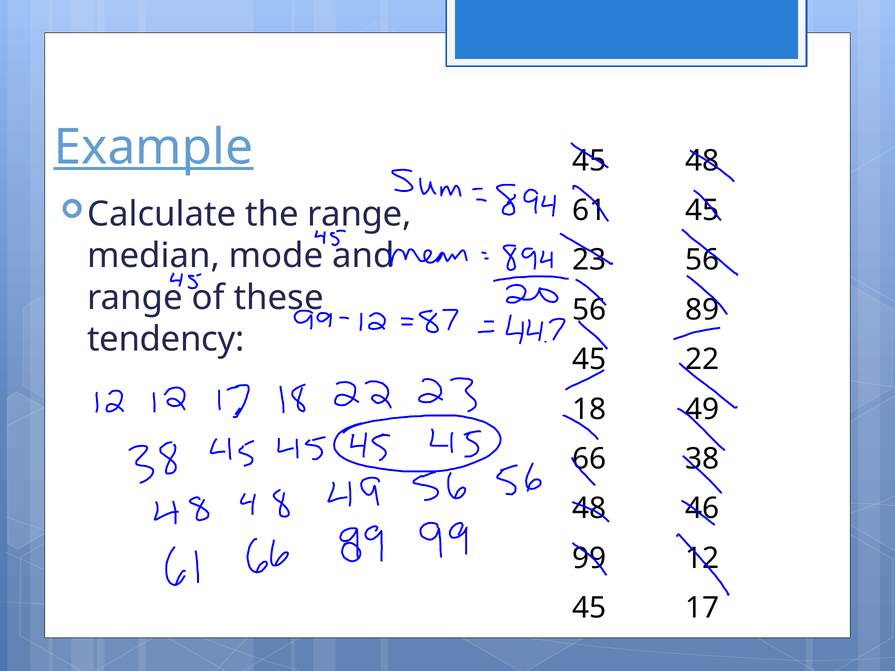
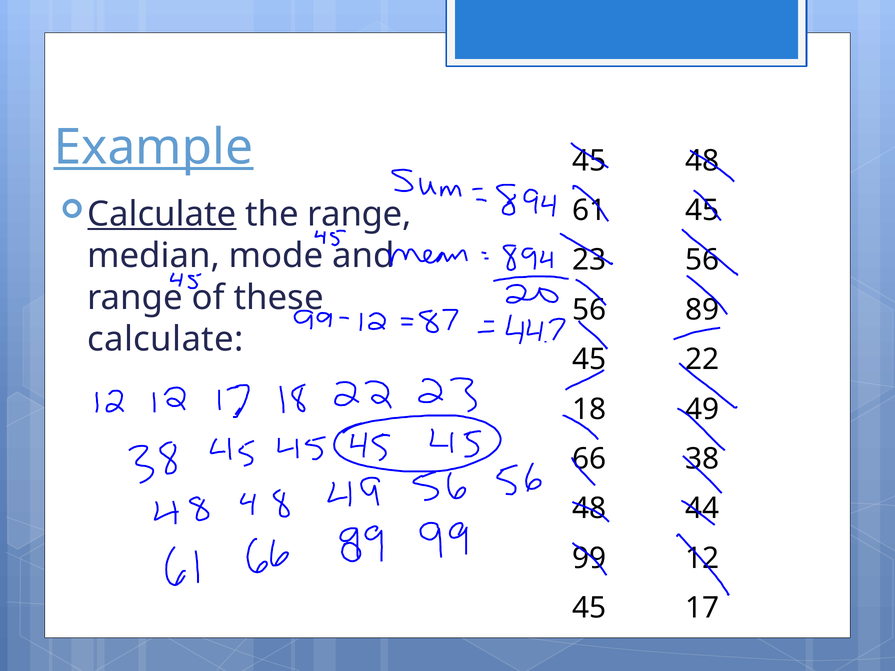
Calculate at (162, 214) underline: none -> present
tendency at (166, 340): tendency -> calculate
46: 46 -> 44
